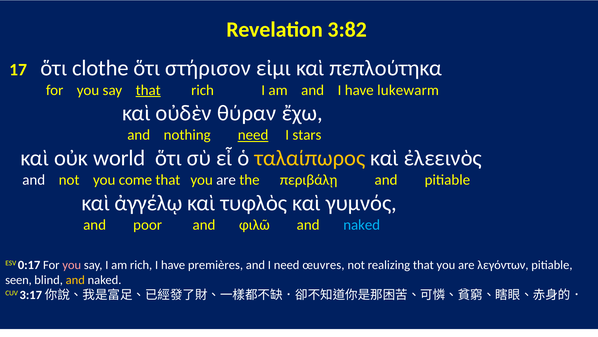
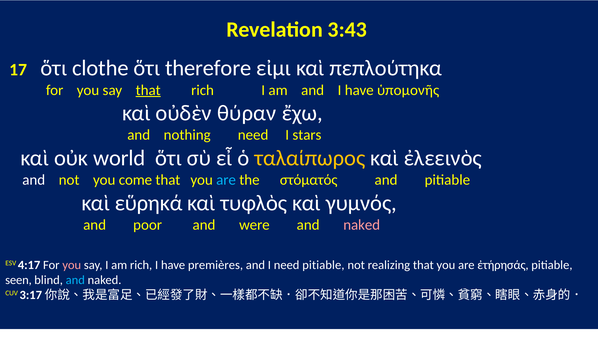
3:82: 3:82 -> 3:43
στήρισον: στήρισον -> therefore
lukewarm: lukewarm -> ὑπομονῆς
need at (253, 135) underline: present -> none
are at (226, 180) colour: white -> light blue
περιβάλῃ: περιβάλῃ -> στόματός
ἀγγέλῳ: ἀγγέλῳ -> εὕρηκά
φιλῶ: φιλῶ -> were
naked at (362, 225) colour: light blue -> pink
0:17: 0:17 -> 4:17
need œuvres: œuvres -> pitiable
λεγόντων: λεγόντων -> ἐτήρησάς
and at (75, 280) colour: yellow -> light blue
